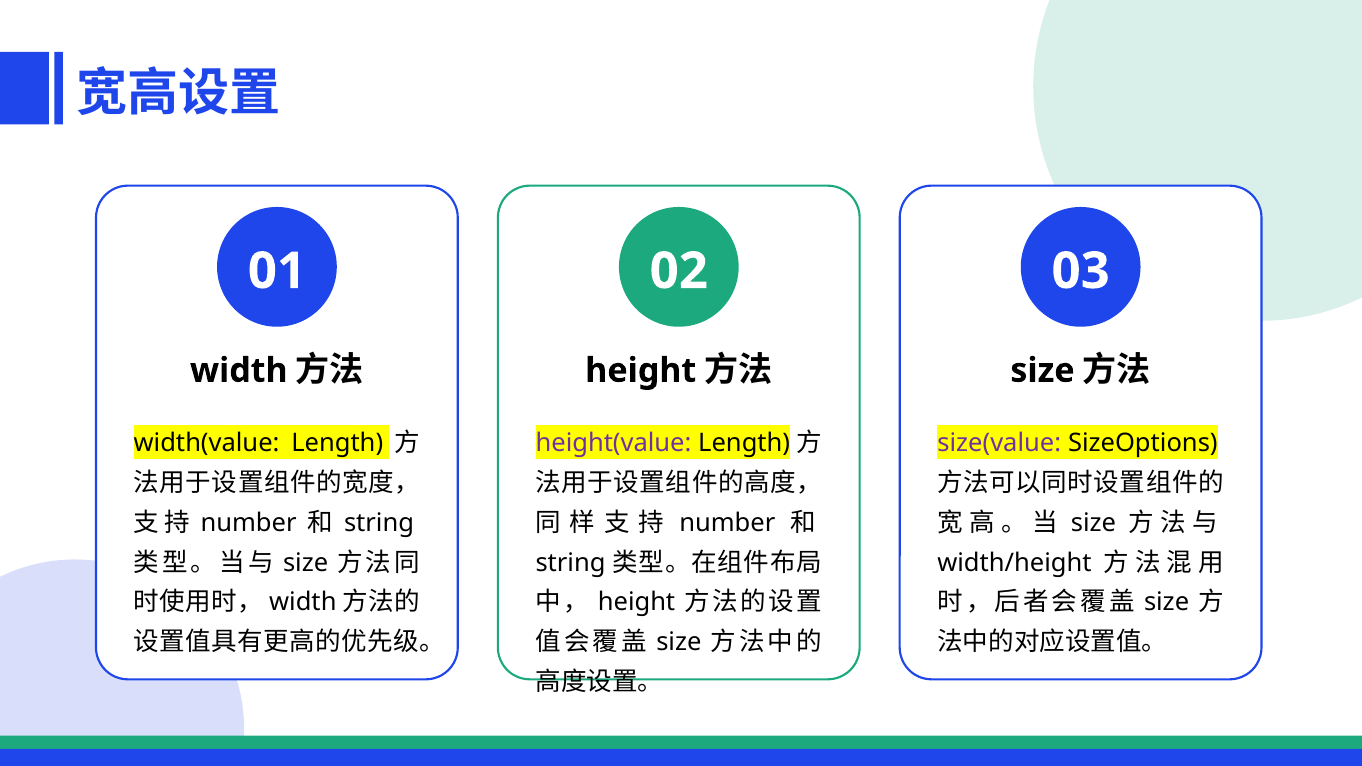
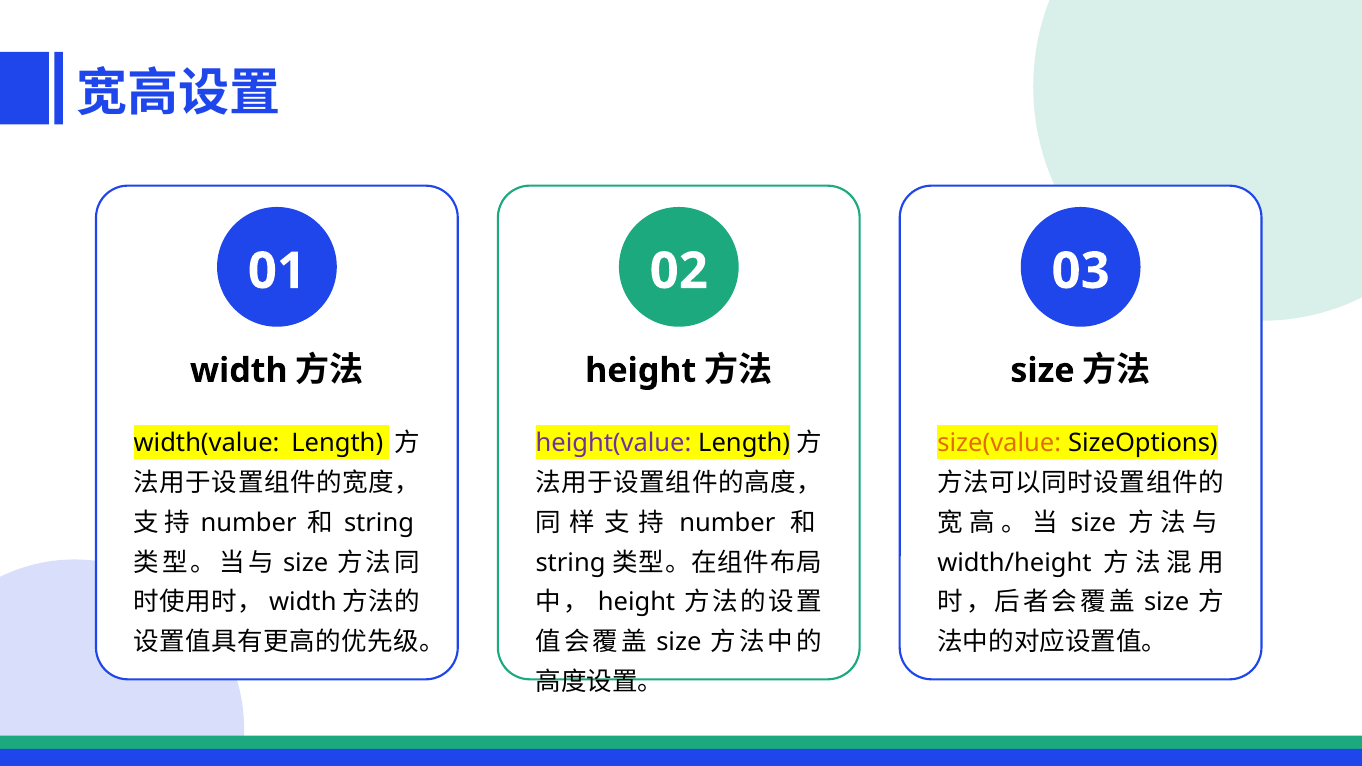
size(value colour: purple -> orange
